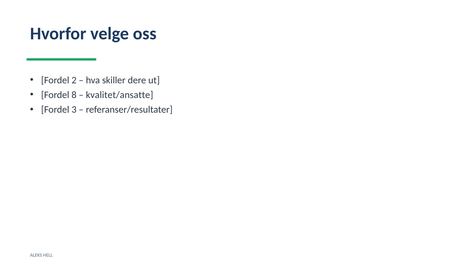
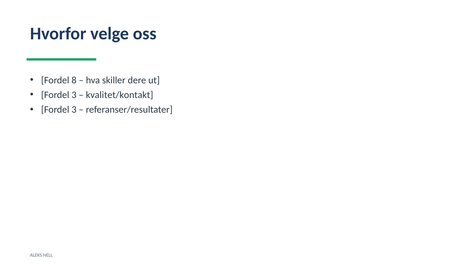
2: 2 -> 8
8 at (74, 95): 8 -> 3
kvalitet/ansatte: kvalitet/ansatte -> kvalitet/kontakt
